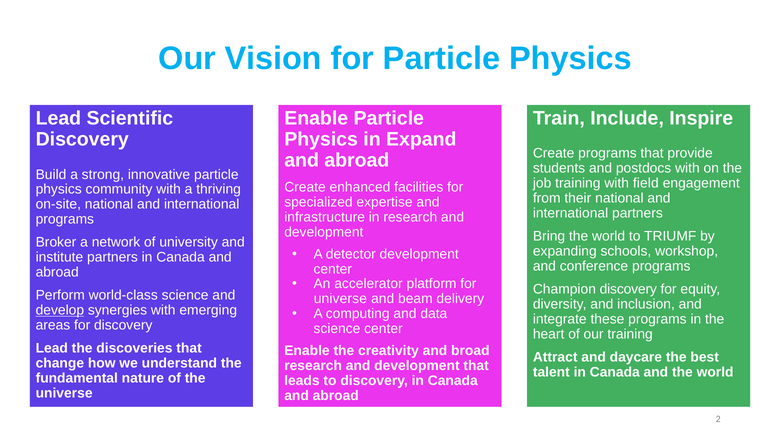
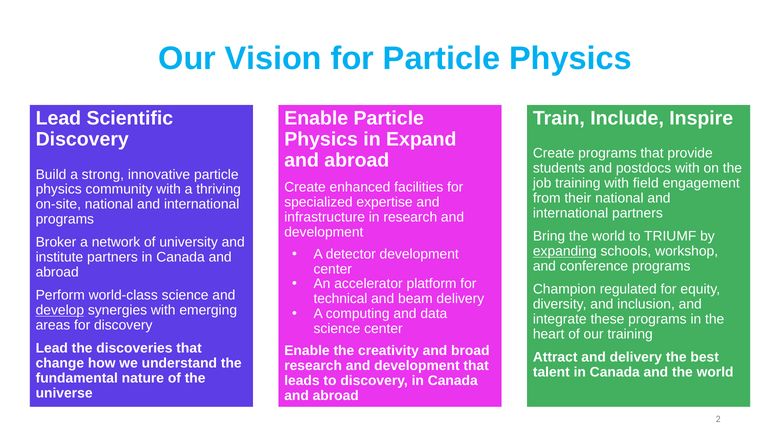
expanding underline: none -> present
Champion discovery: discovery -> regulated
universe at (340, 299): universe -> technical
and daycare: daycare -> delivery
